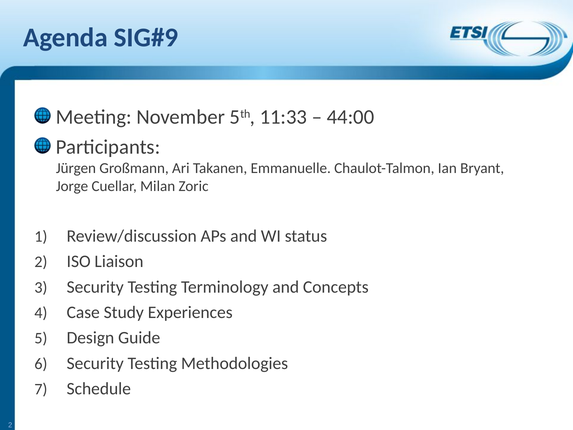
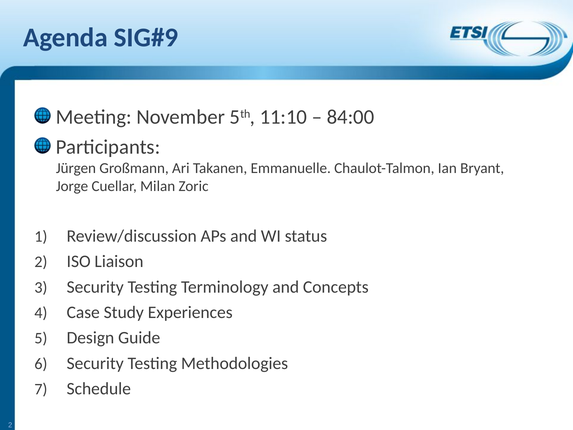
11:33: 11:33 -> 11:10
44:00: 44:00 -> 84:00
